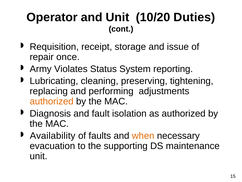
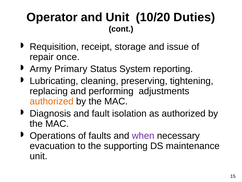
Violates: Violates -> Primary
Availability: Availability -> Operations
when colour: orange -> purple
